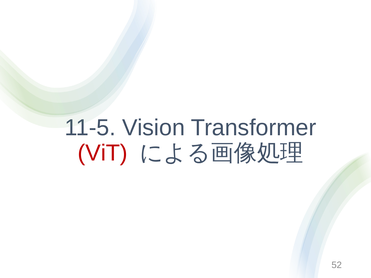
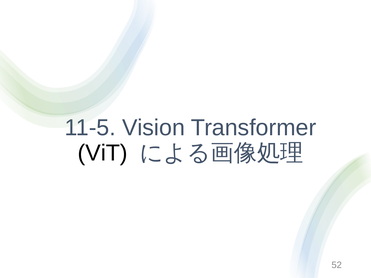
ViT colour: red -> black
